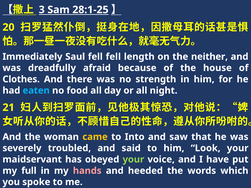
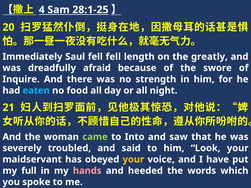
3: 3 -> 4
neither: neither -> greatly
house: house -> swore
Clothes: Clothes -> Inquire
came colour: yellow -> light green
your at (133, 160) colour: light green -> yellow
